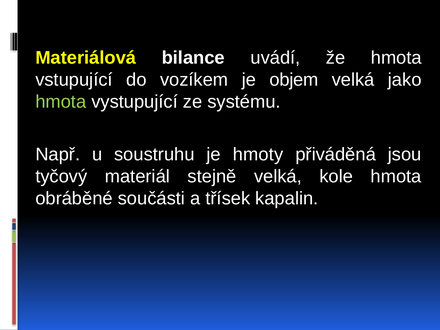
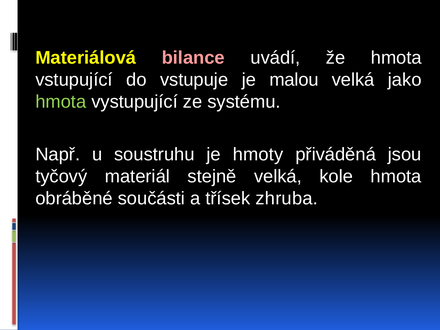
bilance colour: white -> pink
vozíkem: vozíkem -> vstupuje
objem: objem -> malou
kapalin: kapalin -> zhruba
